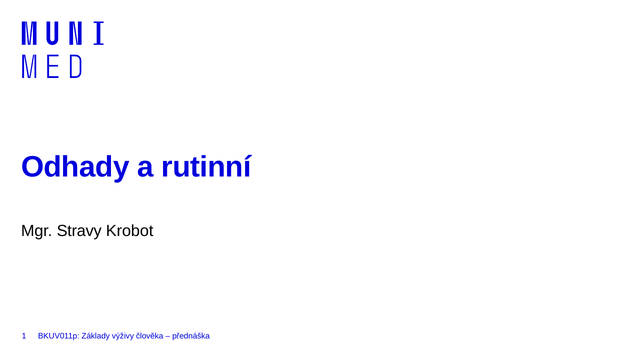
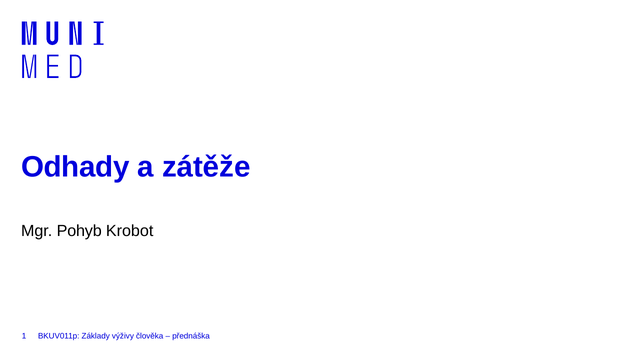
rutinní: rutinní -> zátěže
Stravy: Stravy -> Pohyb
